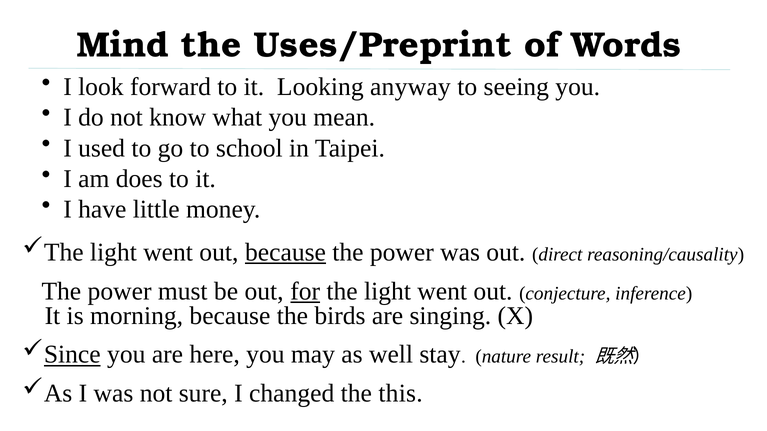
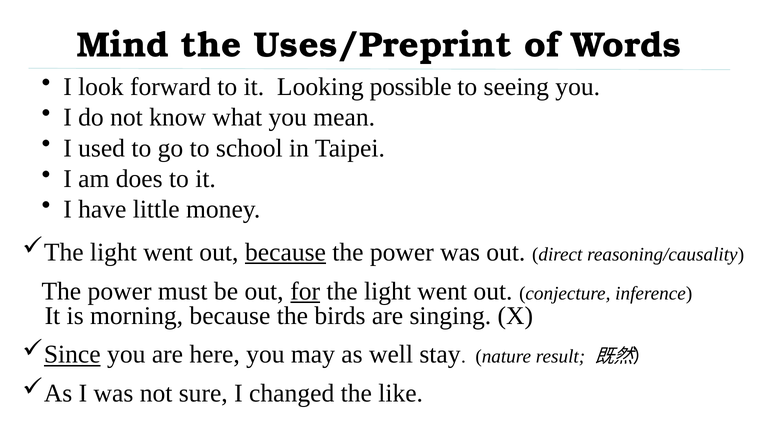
anyway: anyway -> possible
this: this -> like
